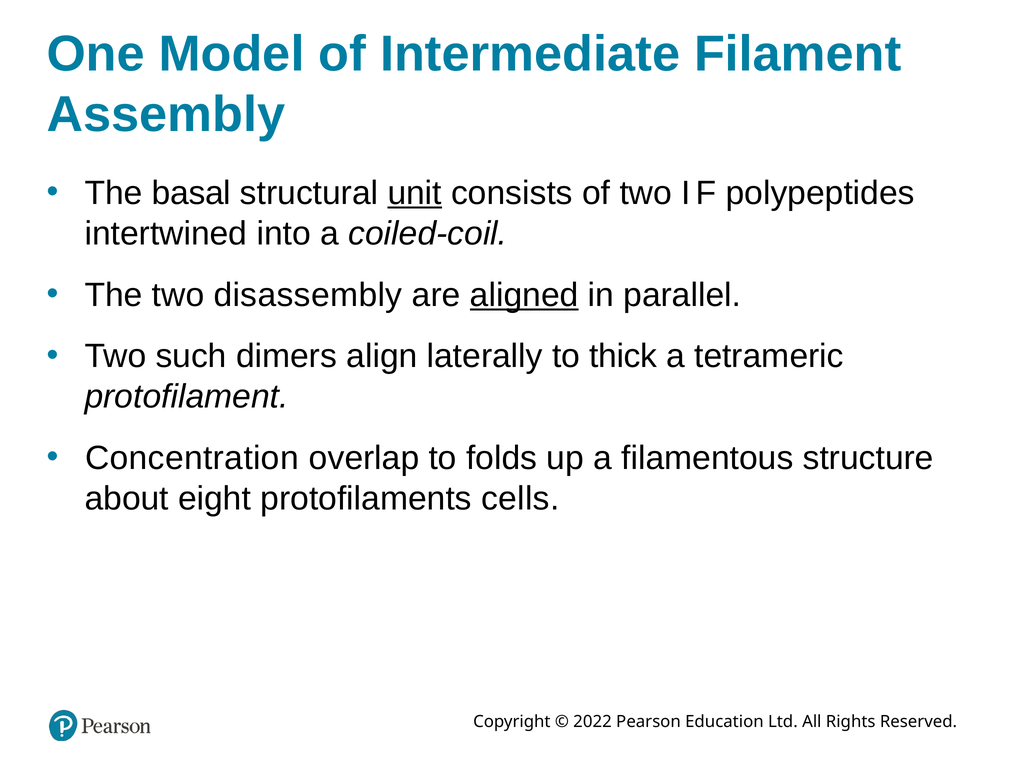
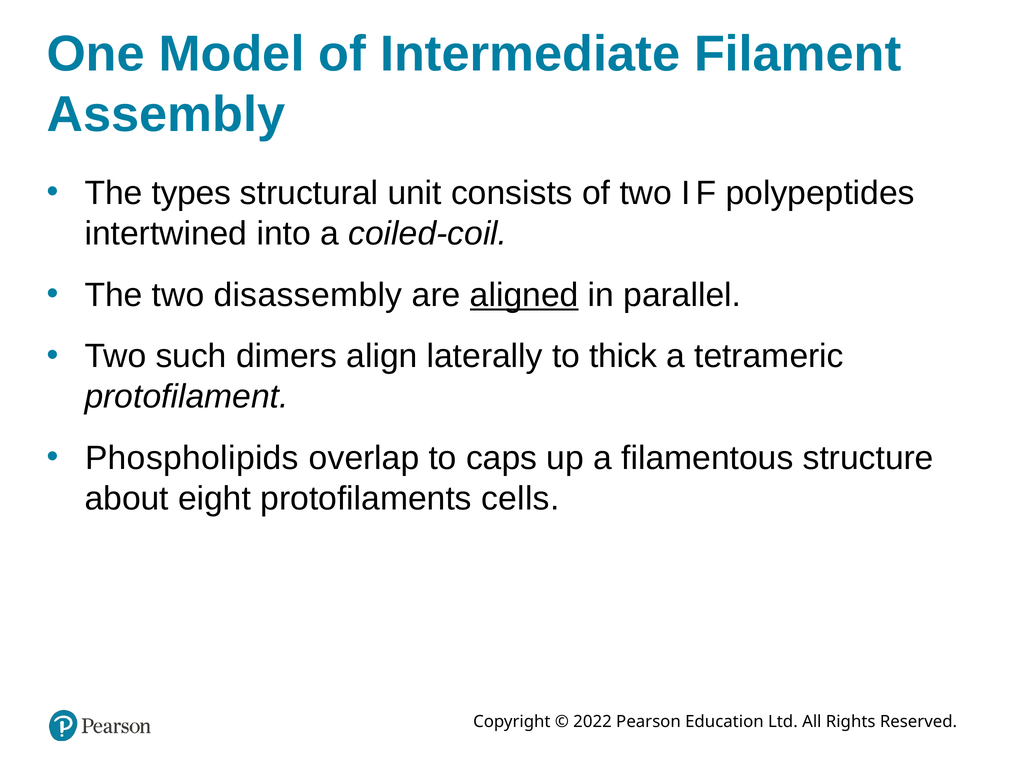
basal: basal -> types
unit underline: present -> none
Concentration: Concentration -> Phospholipids
folds: folds -> caps
